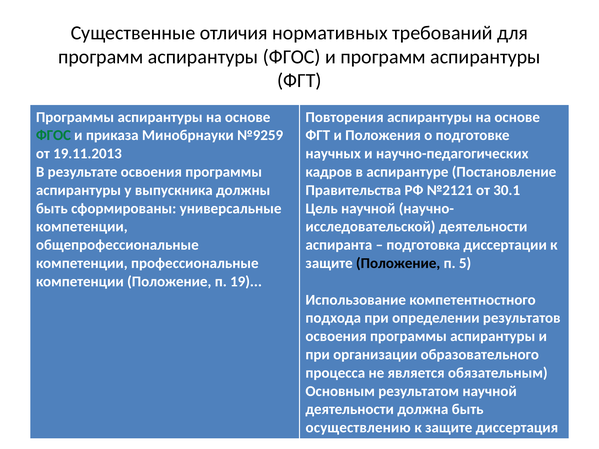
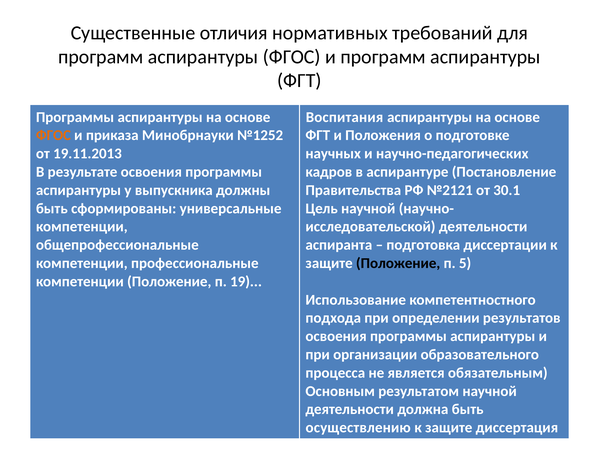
Повторения: Повторения -> Воспитания
ФГОС at (53, 135) colour: green -> orange
№9259: №9259 -> №1252
